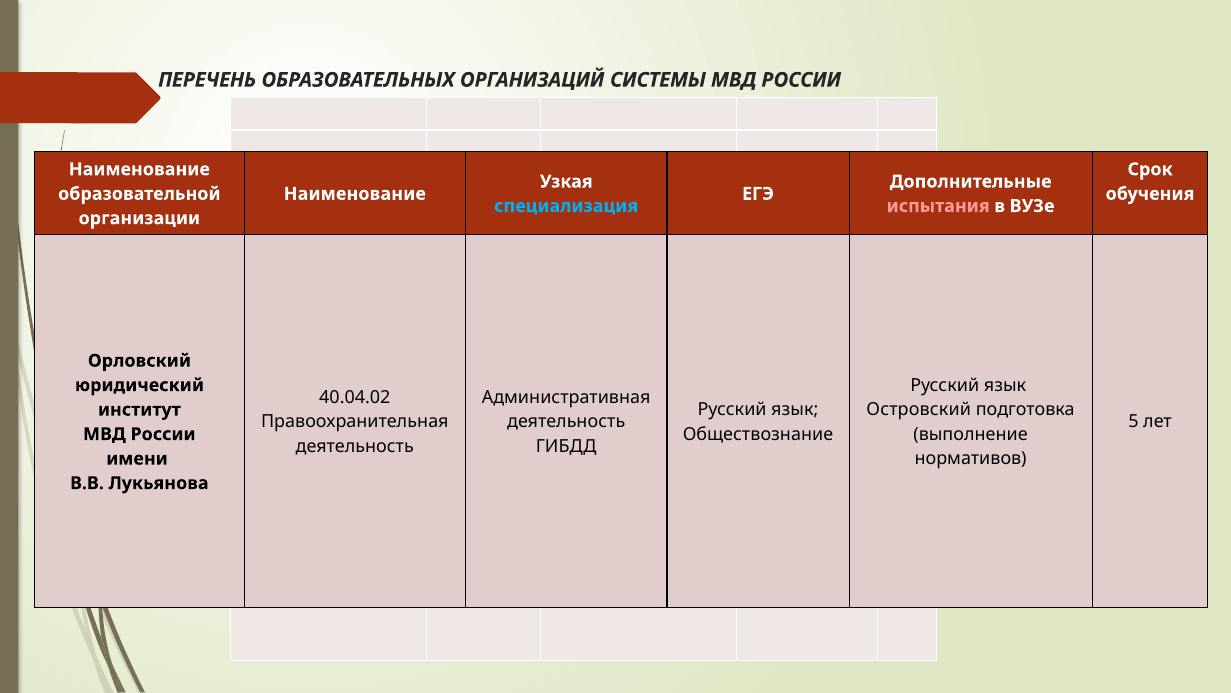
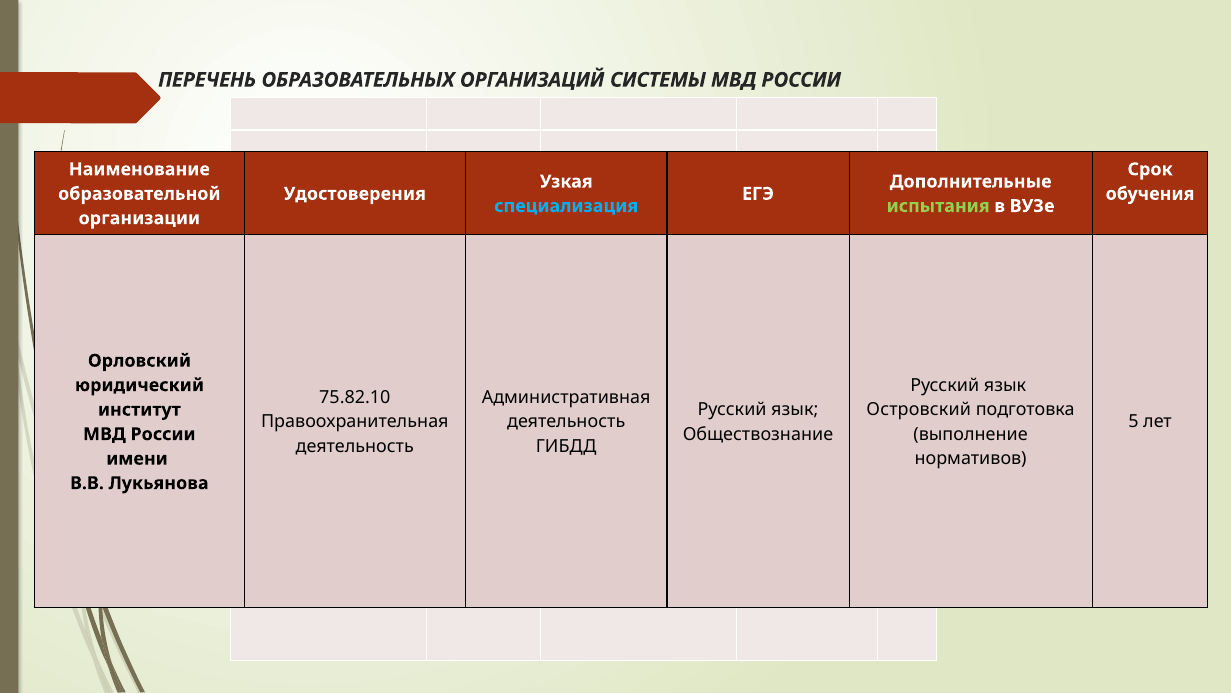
Наименование at (355, 194): Наименование -> Удостоверения
испытания colour: pink -> light green
40.04.02: 40.04.02 -> 75.82.10
